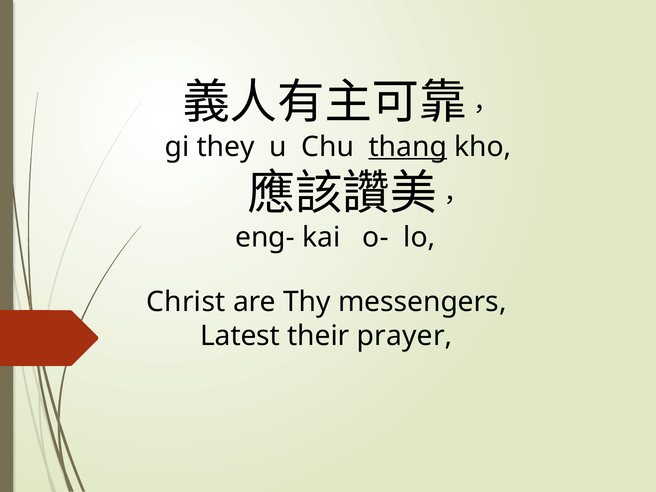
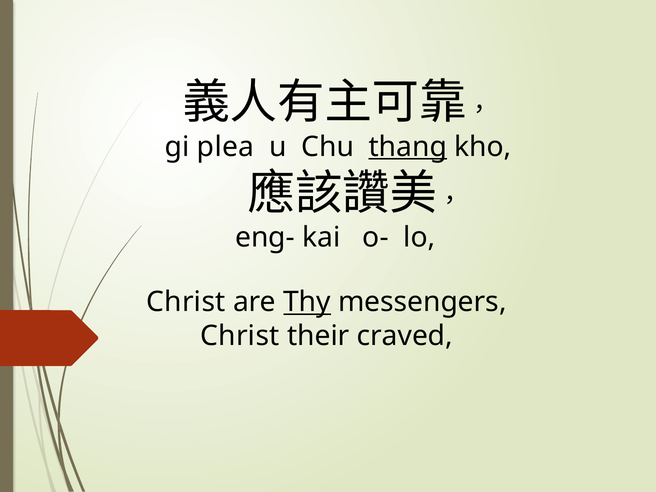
they: they -> plea
Thy underline: none -> present
Latest at (240, 336): Latest -> Christ
prayer: prayer -> craved
